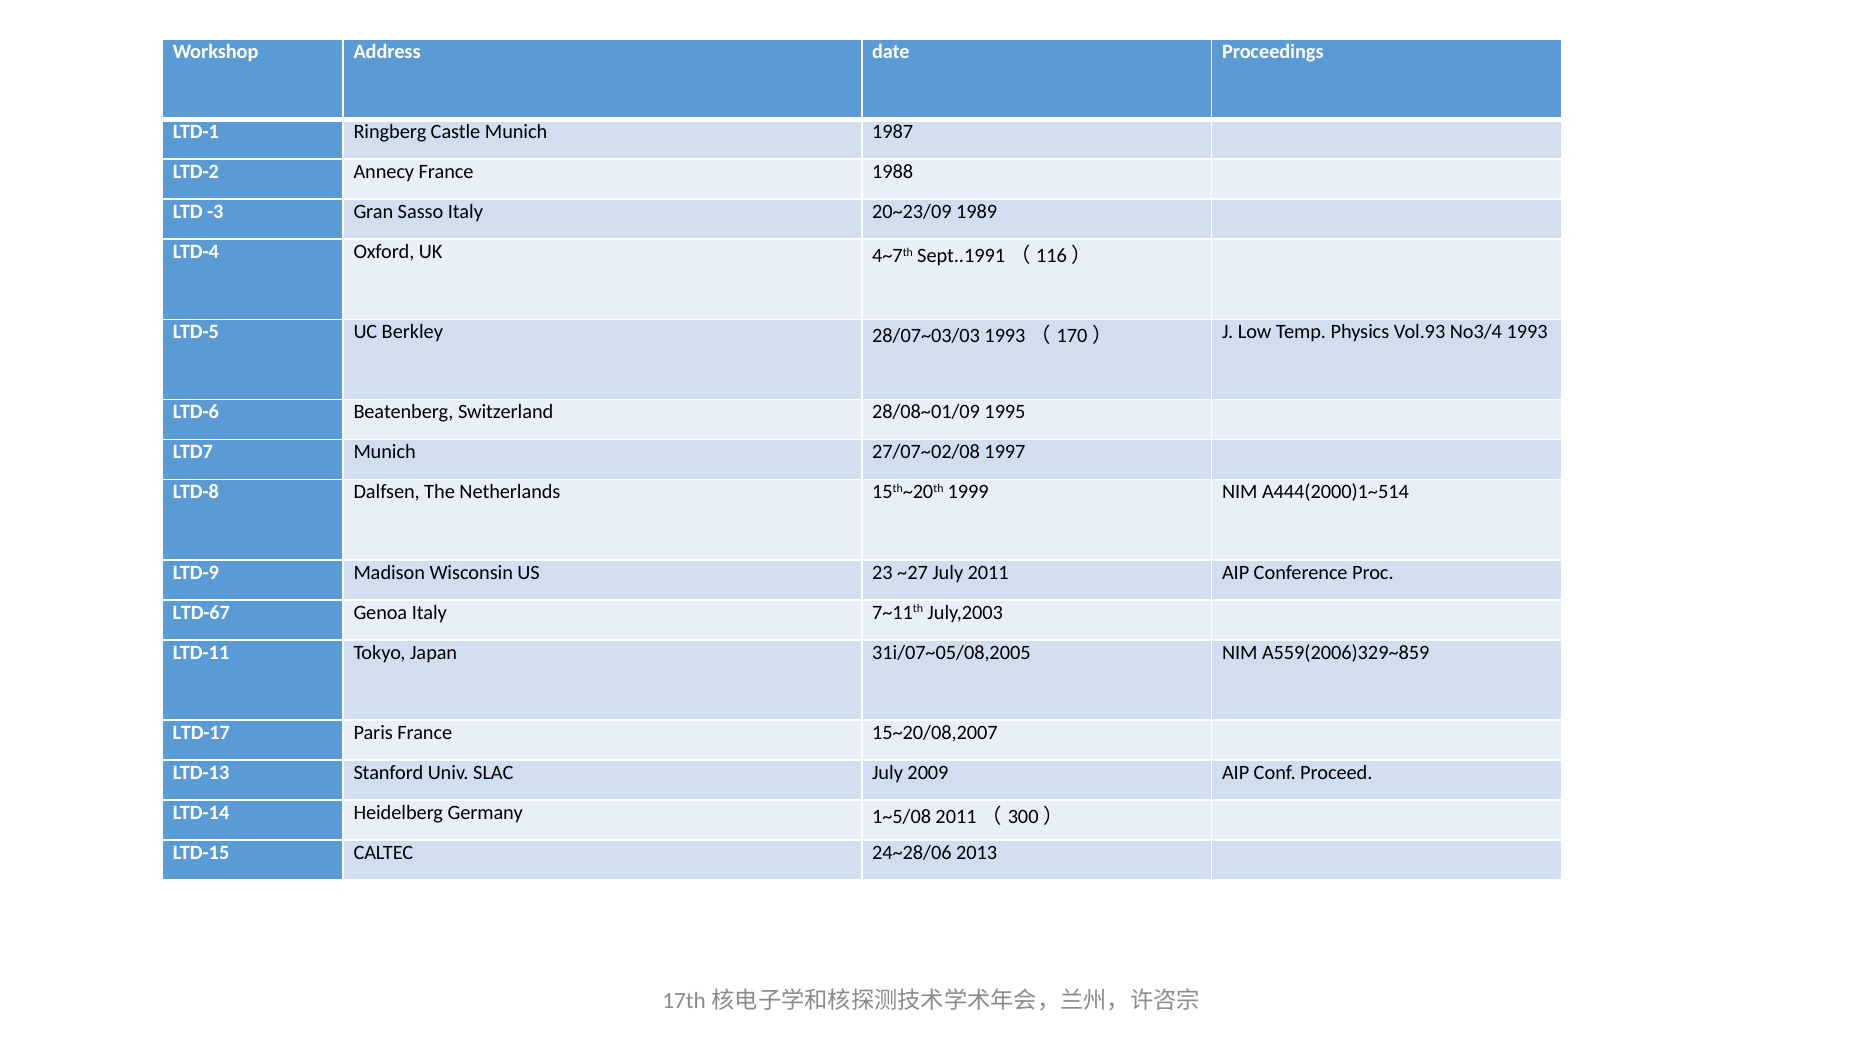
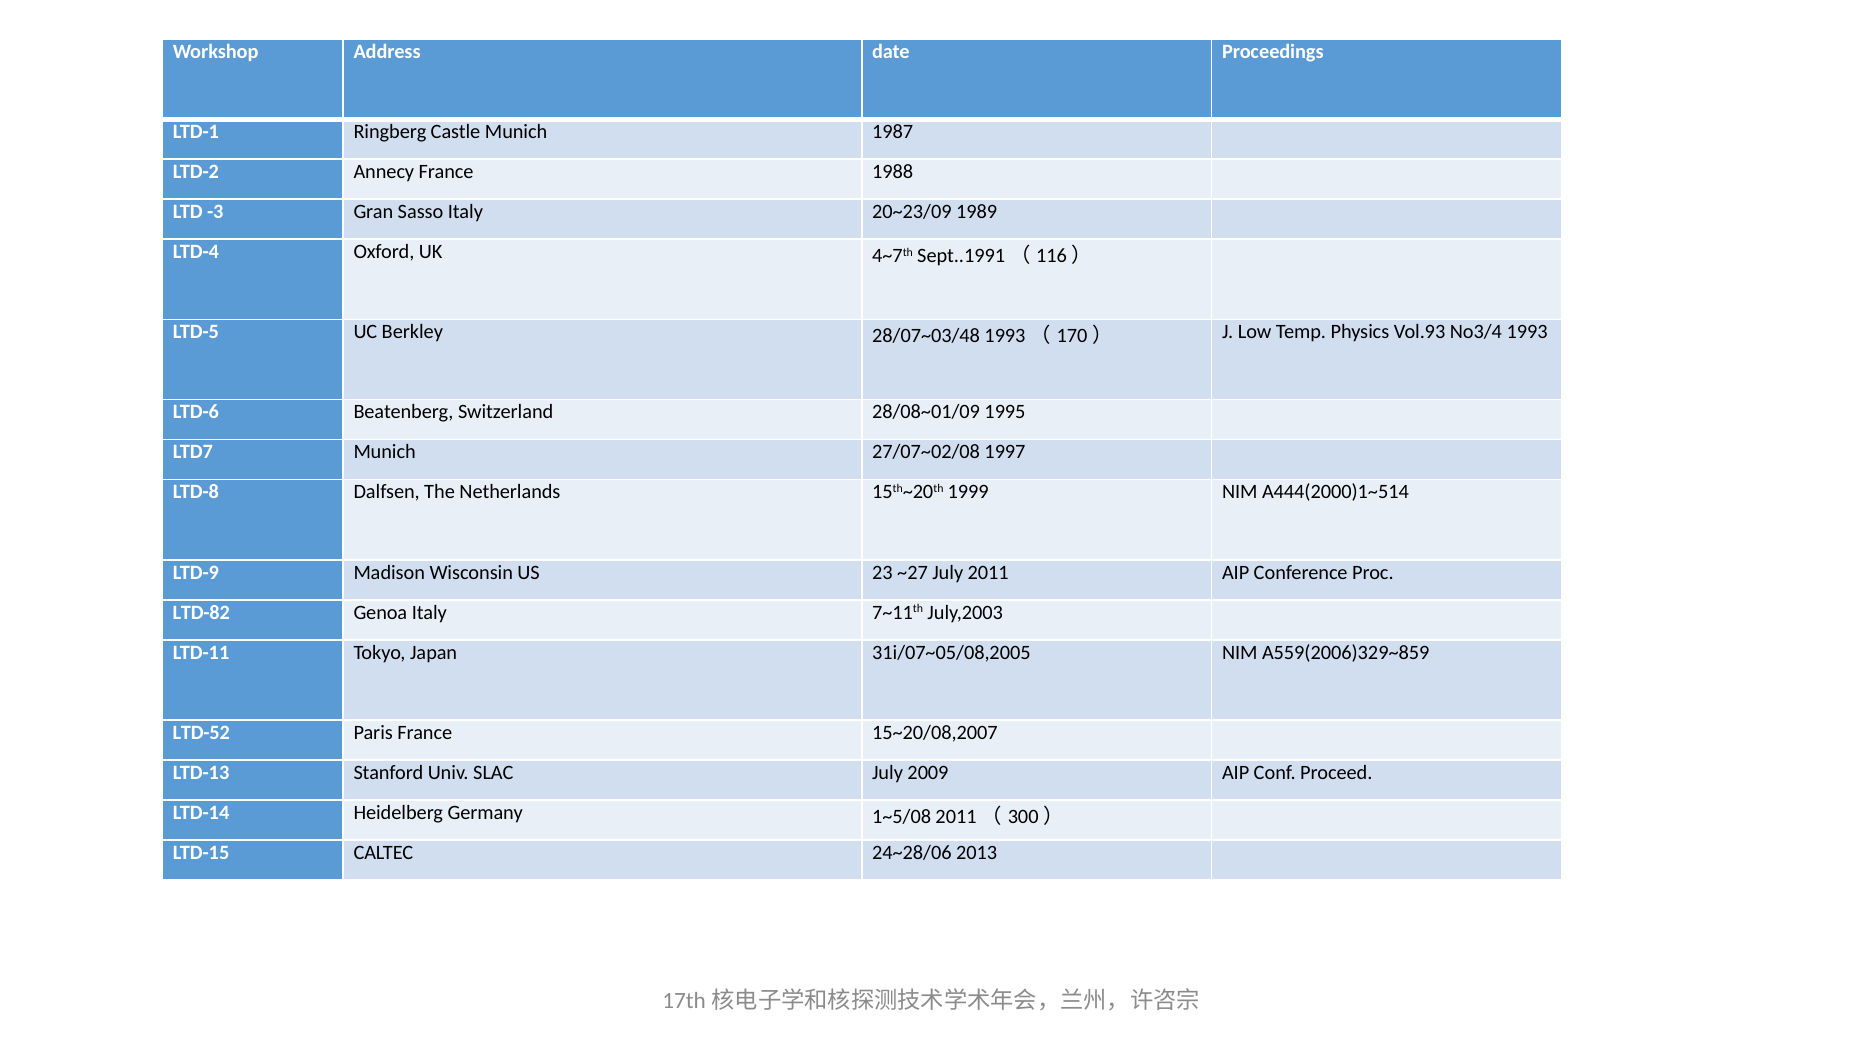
28/07~03/03: 28/07~03/03 -> 28/07~03/48
LTD-67: LTD-67 -> LTD-82
LTD-17: LTD-17 -> LTD-52
